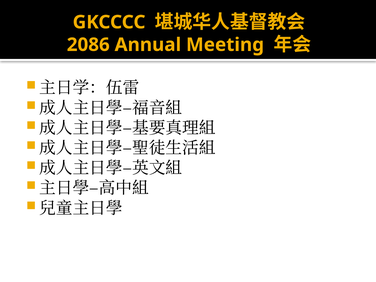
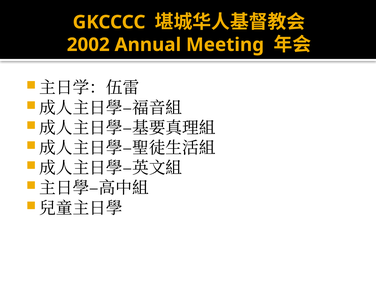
2086: 2086 -> 2002
